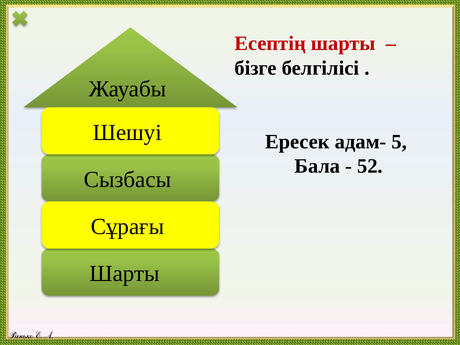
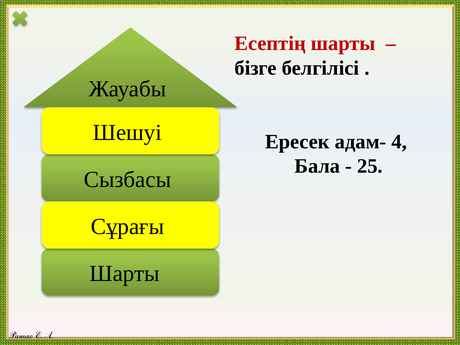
5: 5 -> 4
52: 52 -> 25
